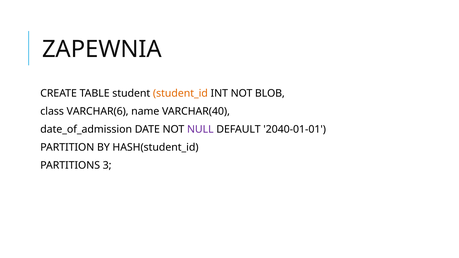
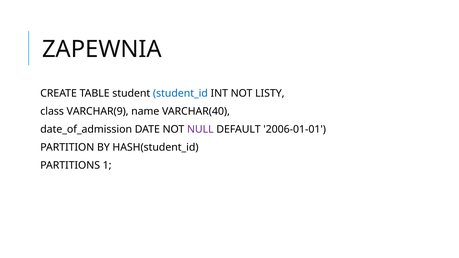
student_id colour: orange -> blue
BLOB: BLOB -> LISTY
VARCHAR(6: VARCHAR(6 -> VARCHAR(9
2040-01-01: 2040-01-01 -> 2006-01-01
3: 3 -> 1
